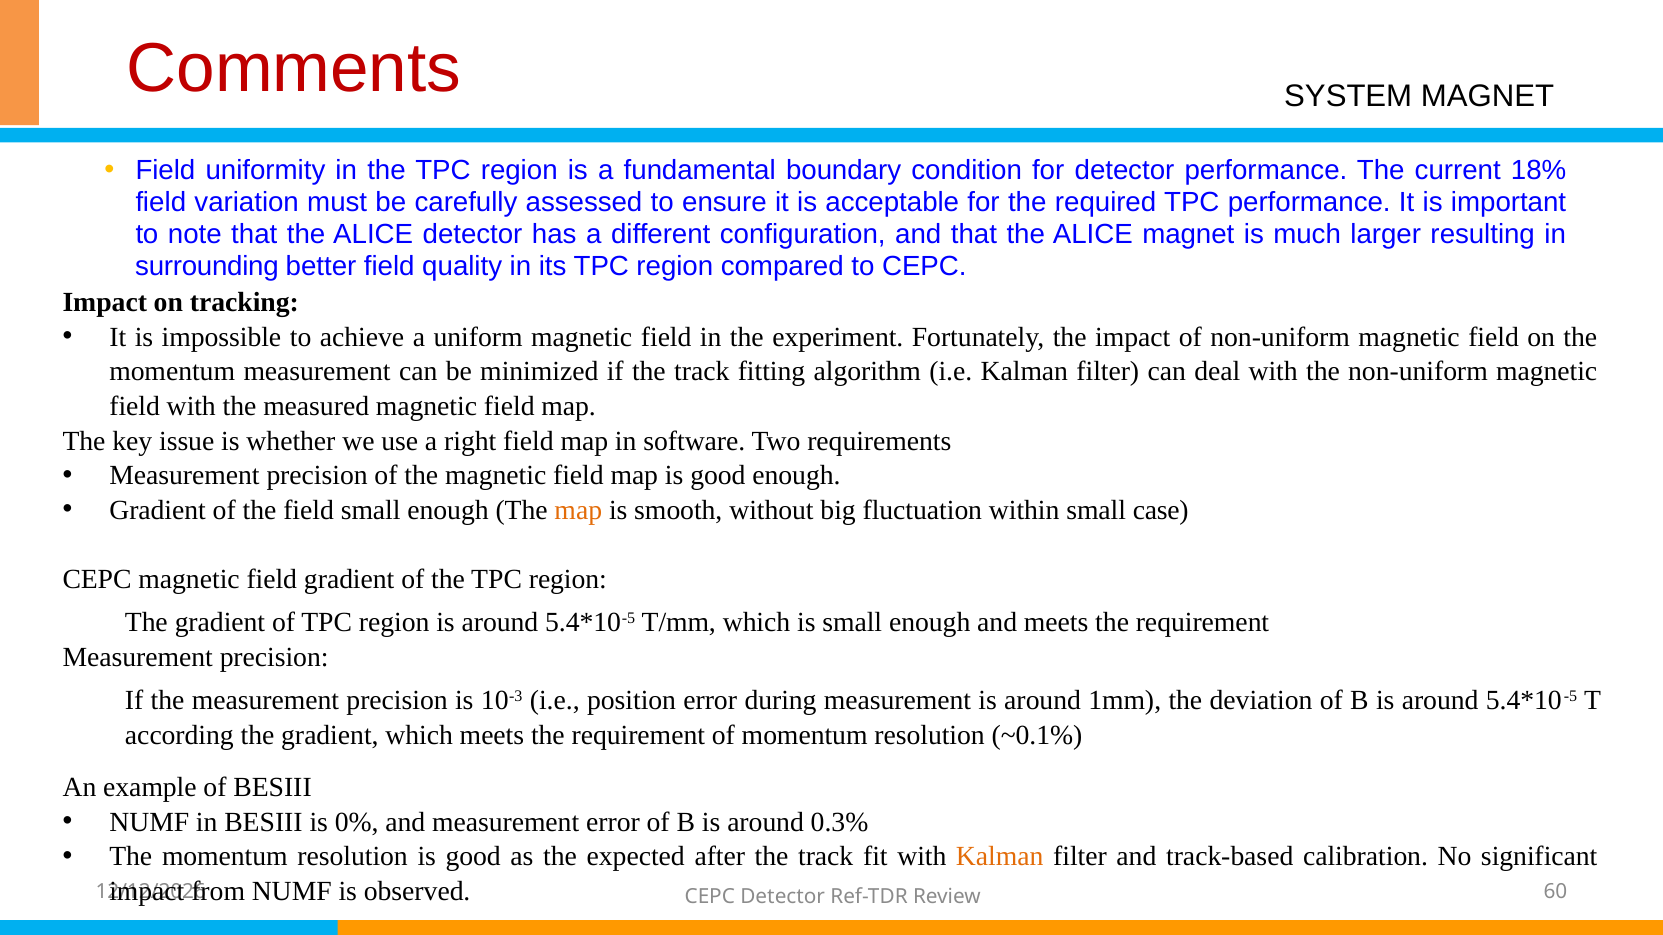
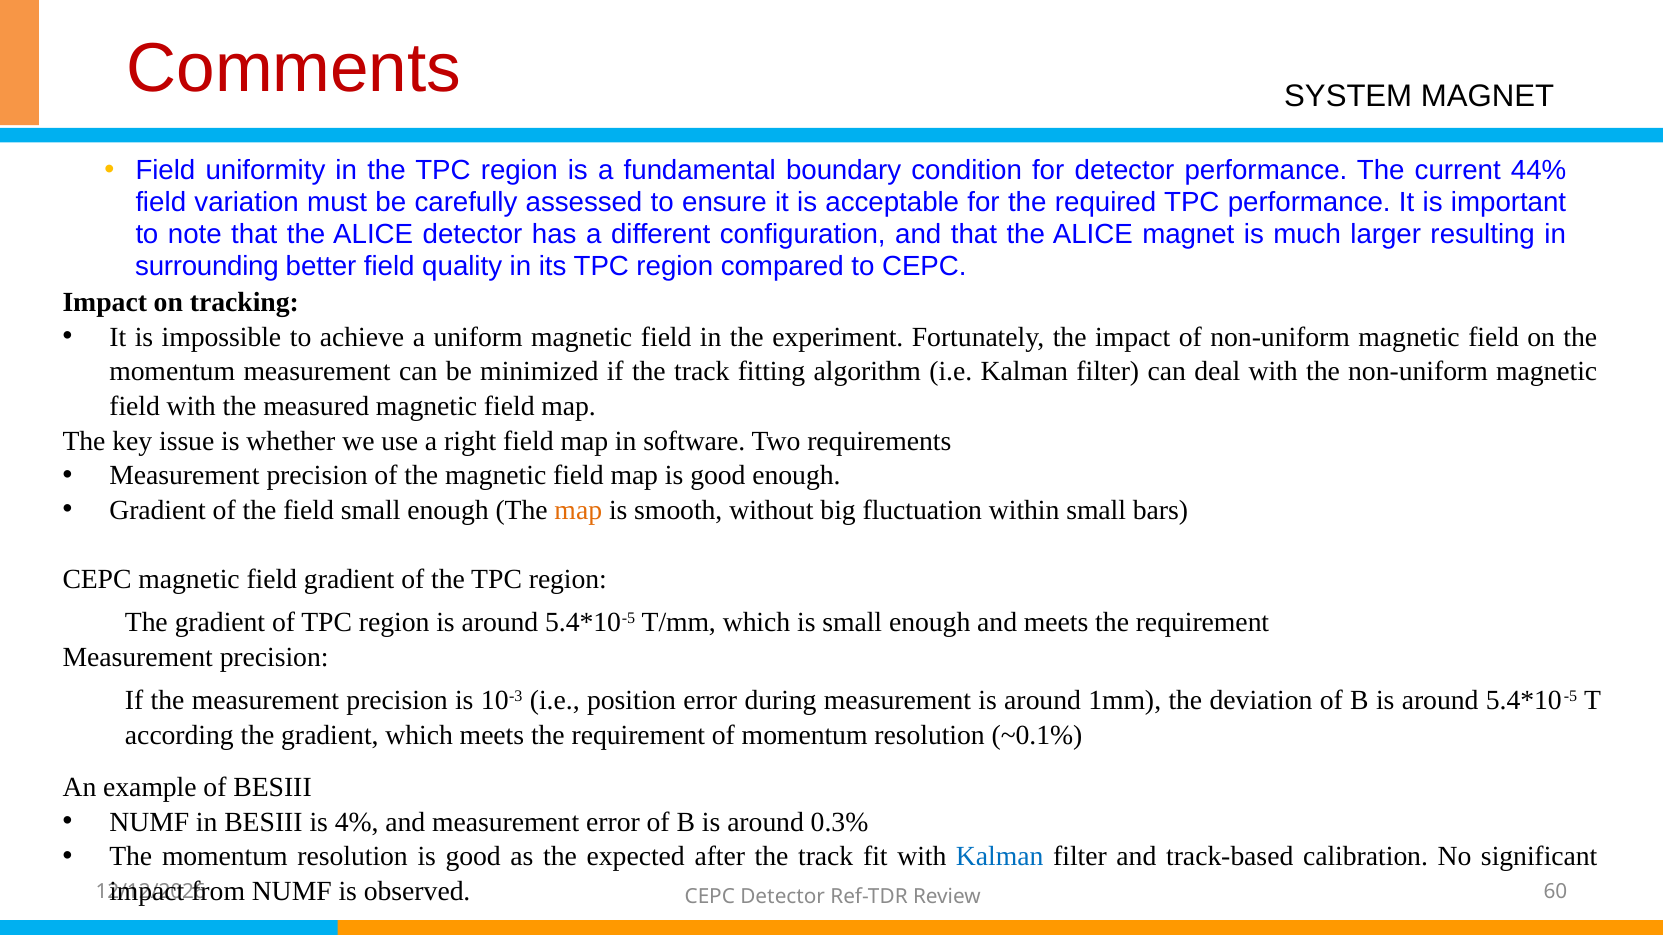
18%: 18% -> 44%
case: case -> bars
0%: 0% -> 4%
Kalman at (1000, 857) colour: orange -> blue
